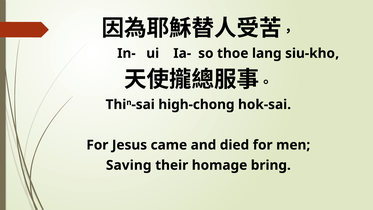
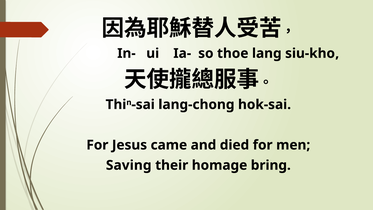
high-chong: high-chong -> lang-chong
